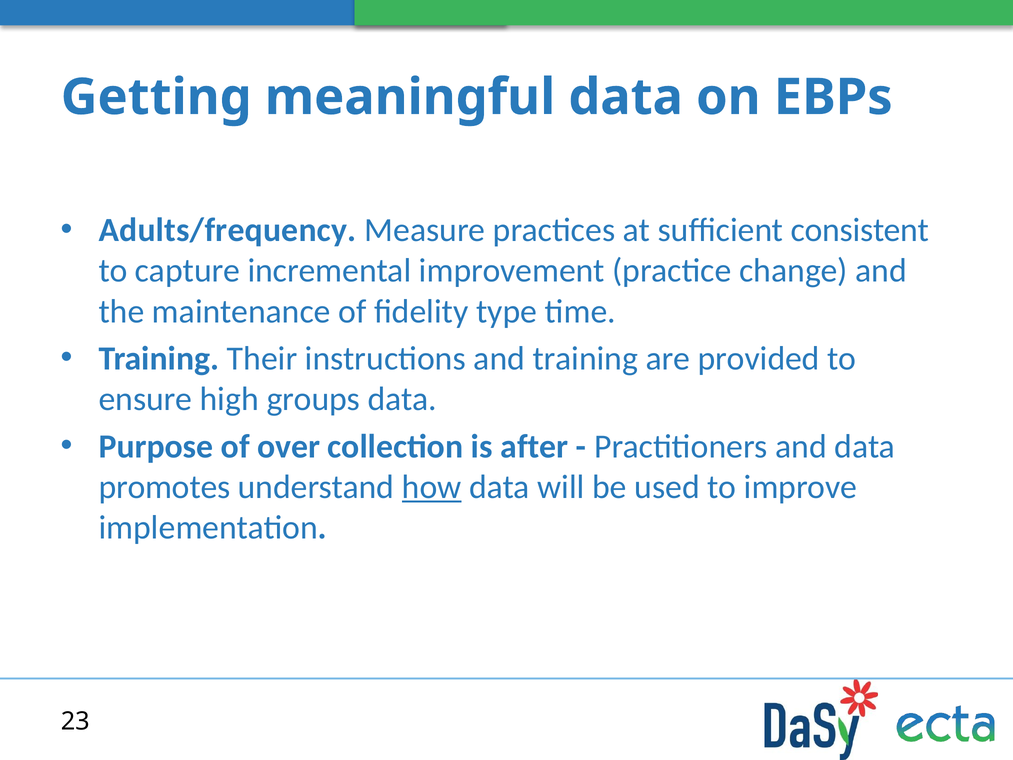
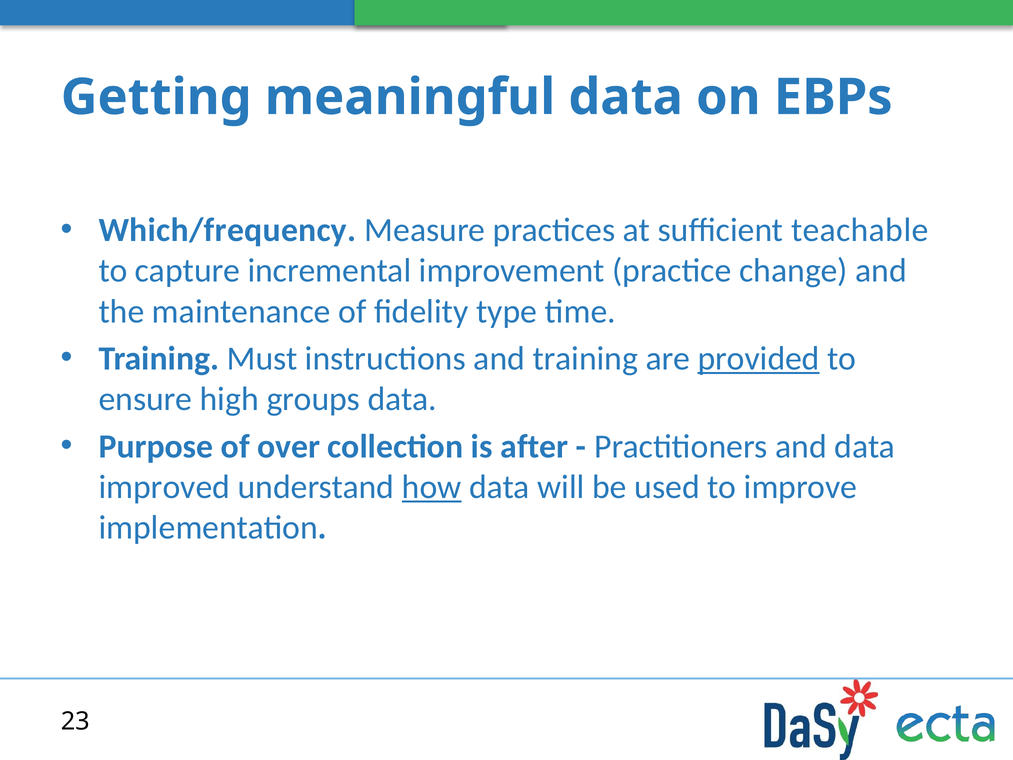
Adults/frequency: Adults/frequency -> Which/frequency
consistent: consistent -> teachable
Their: Their -> Must
provided underline: none -> present
promotes: promotes -> improved
